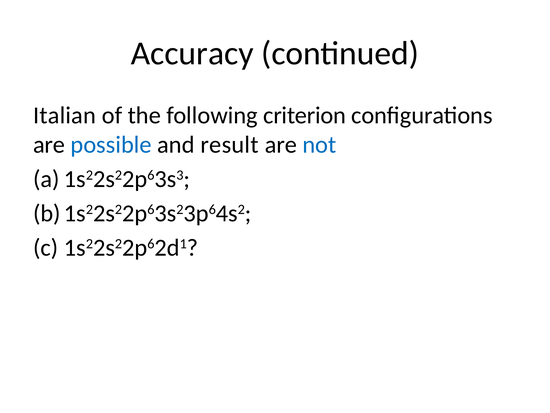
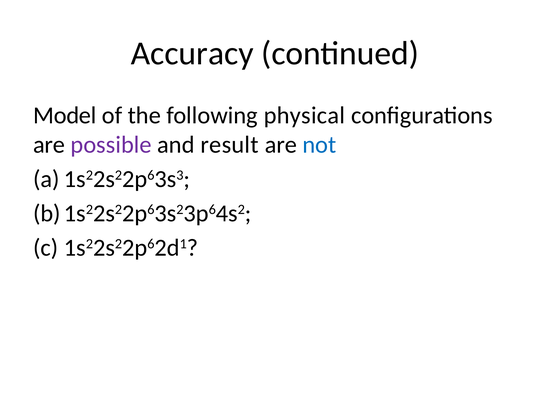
Italian: Italian -> Model
criterion: criterion -> physical
possible colour: blue -> purple
